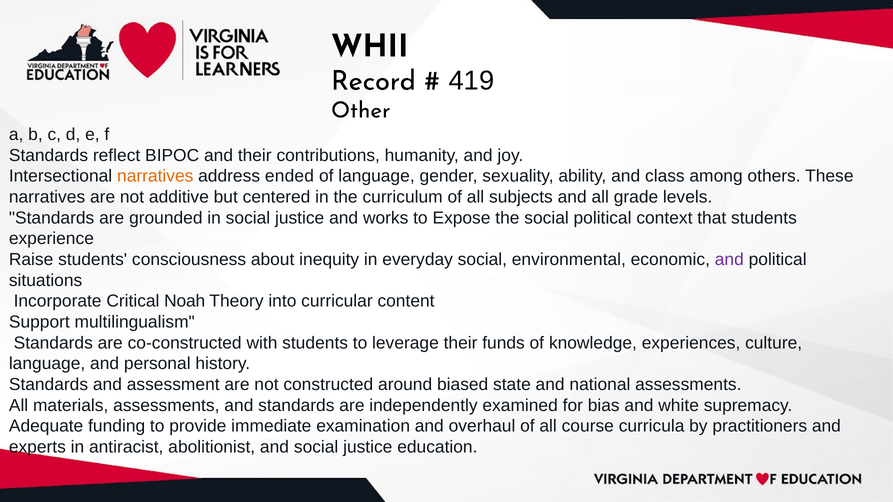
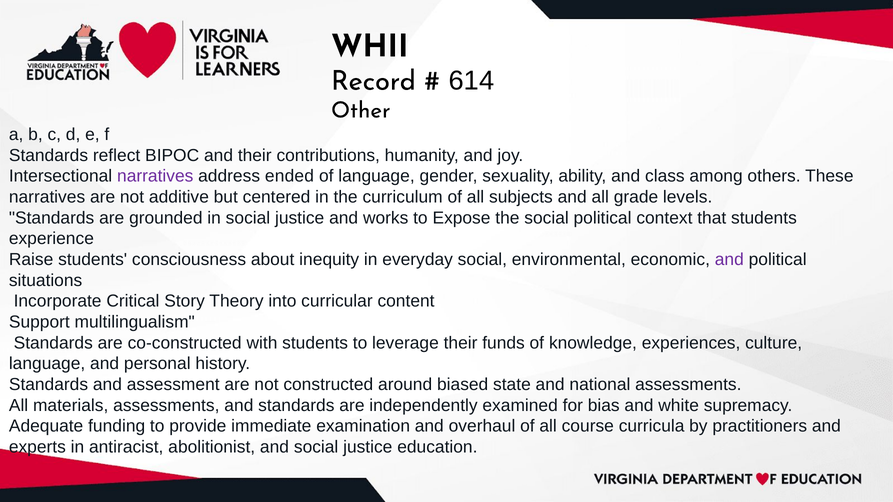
419: 419 -> 614
narratives at (155, 176) colour: orange -> purple
Noah: Noah -> Story
